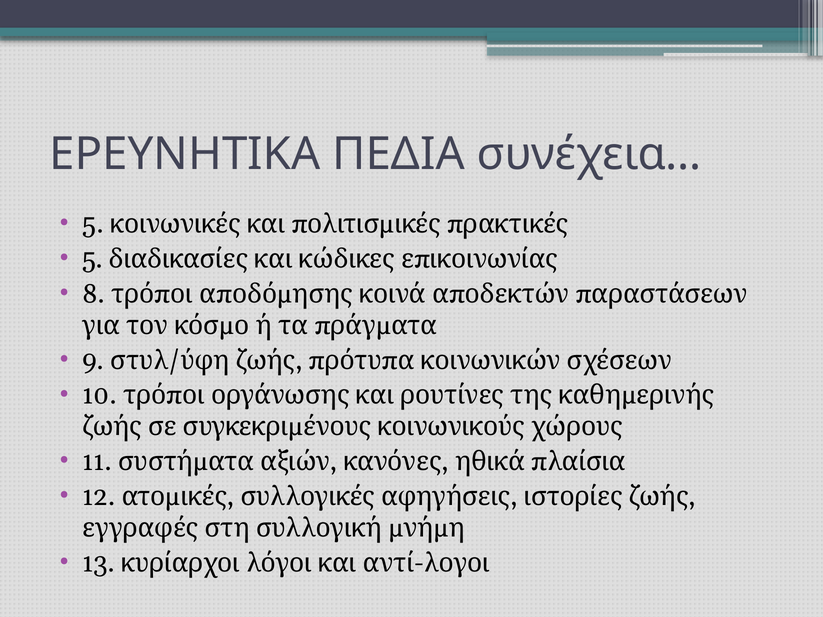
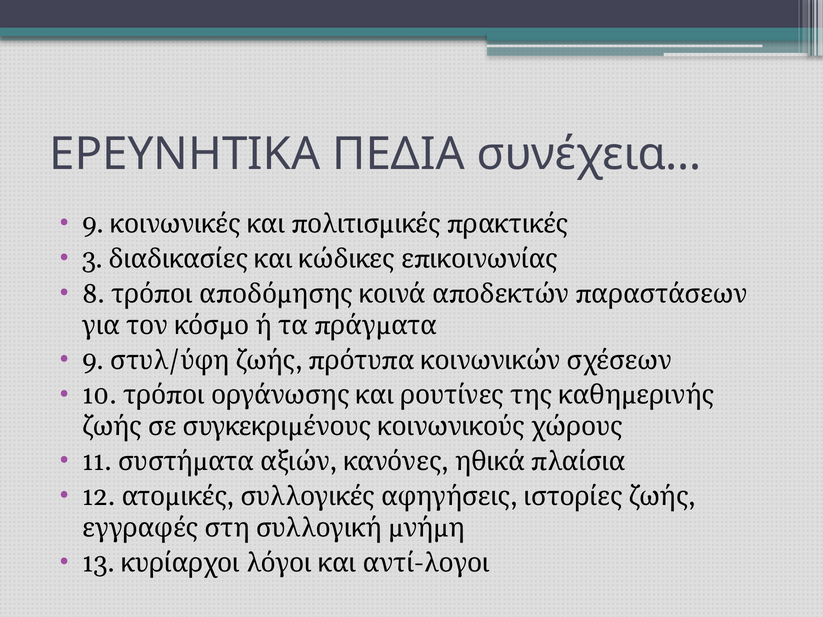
5 at (93, 224): 5 -> 9
5 at (92, 259): 5 -> 3
